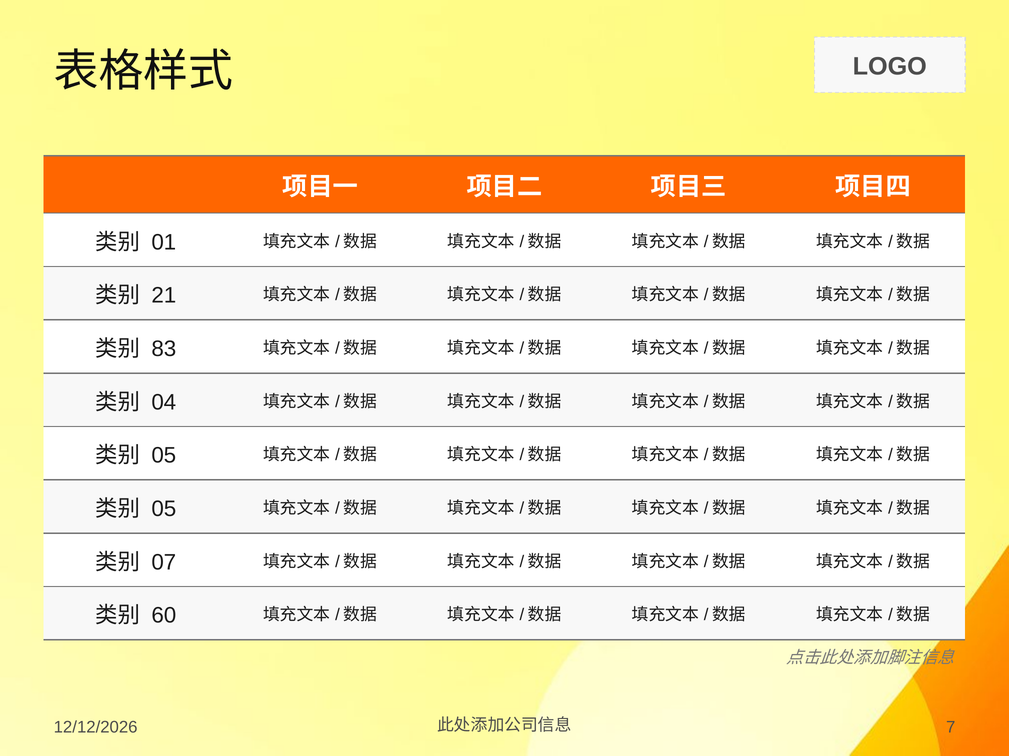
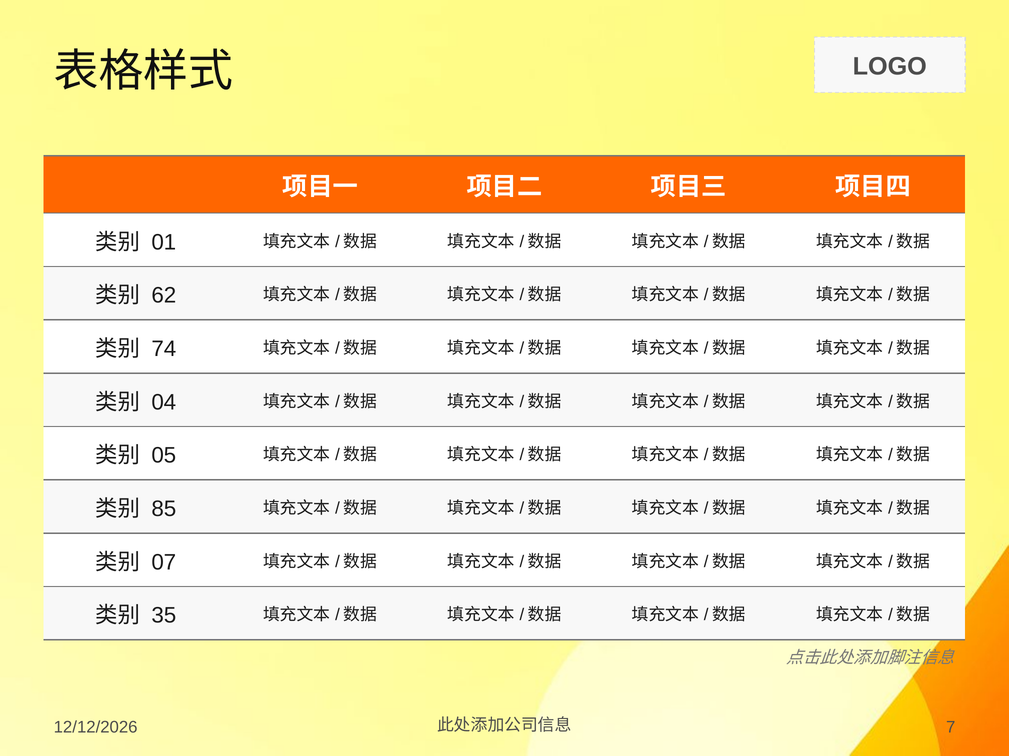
21: 21 -> 62
83: 83 -> 74
05 at (164, 509): 05 -> 85
60: 60 -> 35
